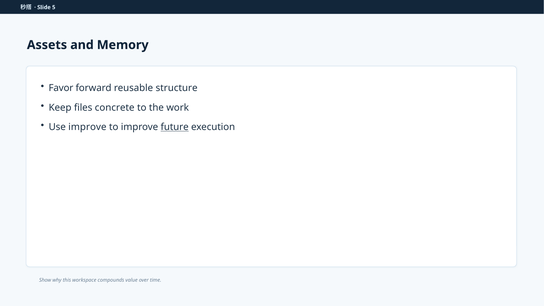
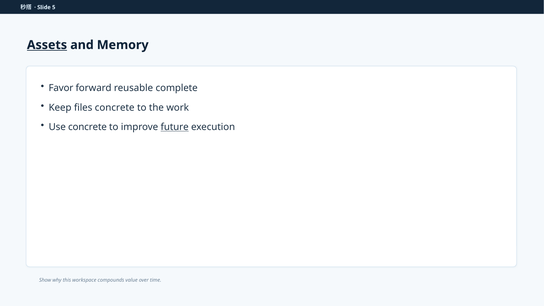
Assets underline: none -> present
structure: structure -> complete
Use improve: improve -> concrete
